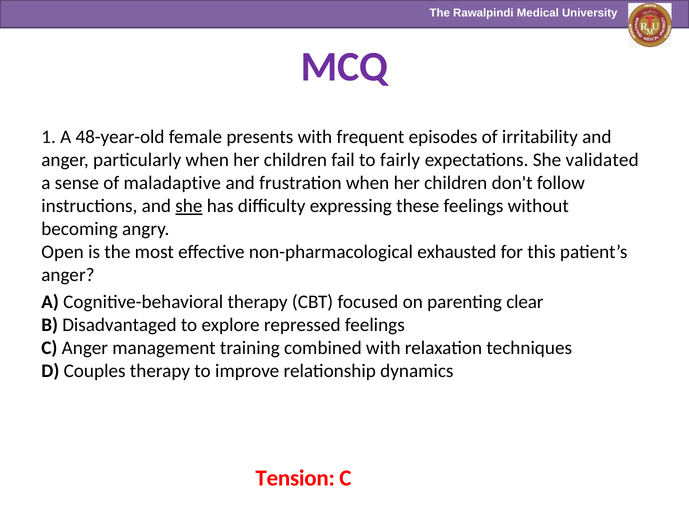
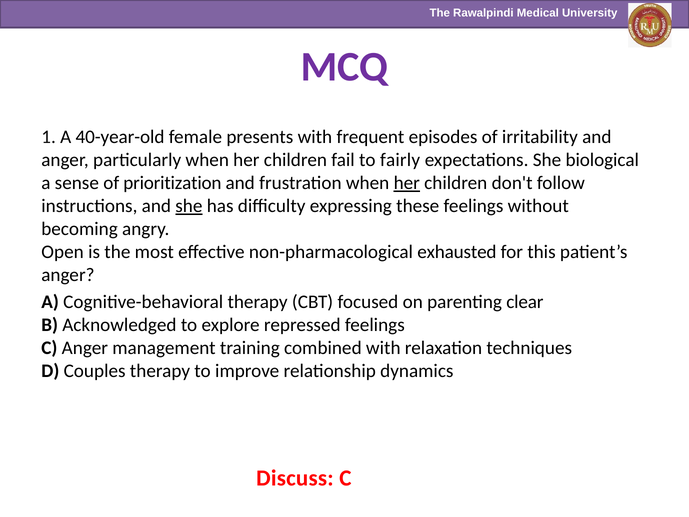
48-year-old: 48-year-old -> 40-year-old
validated: validated -> biological
maladaptive: maladaptive -> prioritization
her at (407, 183) underline: none -> present
Disadvantaged: Disadvantaged -> Acknowledged
Tension: Tension -> Discuss
